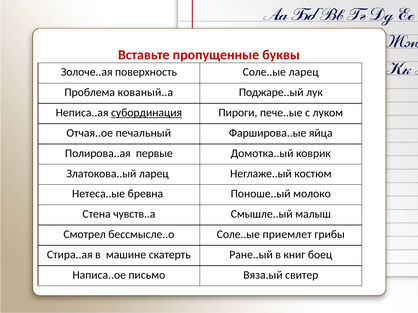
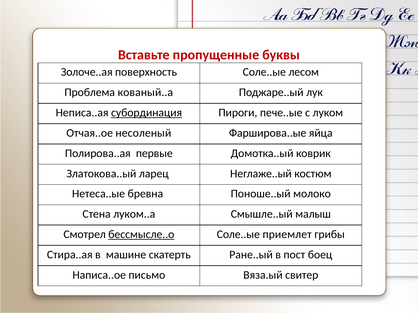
Соле..ые ларец: ларец -> лесом
печальный: печальный -> несоленый
чувств..а: чувств..а -> луком..а
бессмысле..о underline: none -> present
книг: книг -> пост
